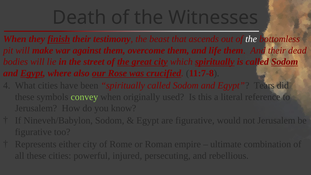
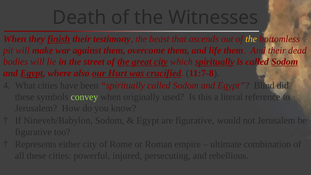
the at (251, 39) colour: white -> yellow
Rose: Rose -> Hurt
Tears: Tears -> Blind
